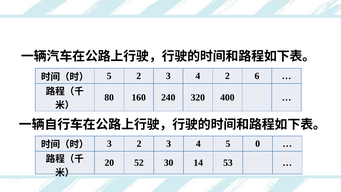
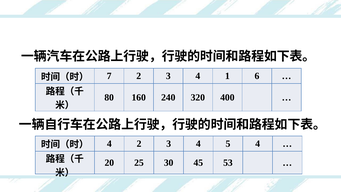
5 at (109, 76): 5 -> 7
4 2: 2 -> 1
3 at (109, 144): 3 -> 4
5 0: 0 -> 4
52: 52 -> 25
14: 14 -> 45
